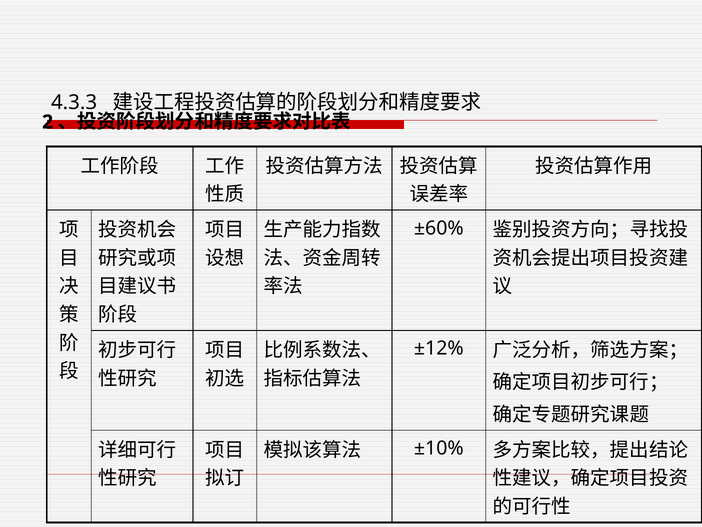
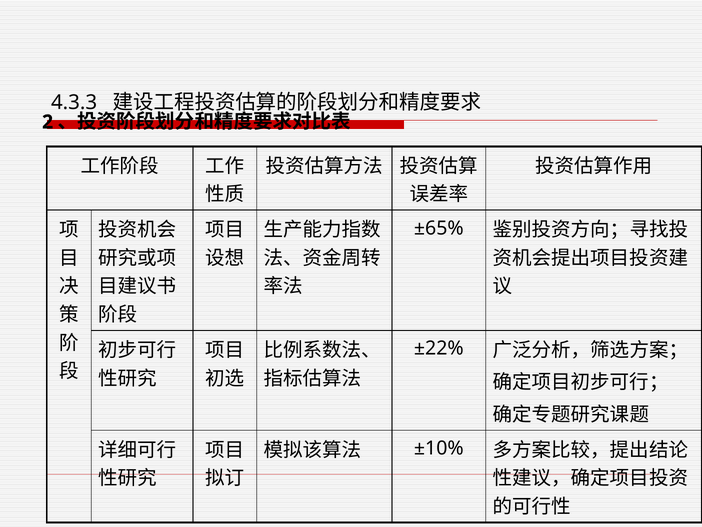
±60%: ±60% -> ±65%
±12%: ±12% -> ±22%
